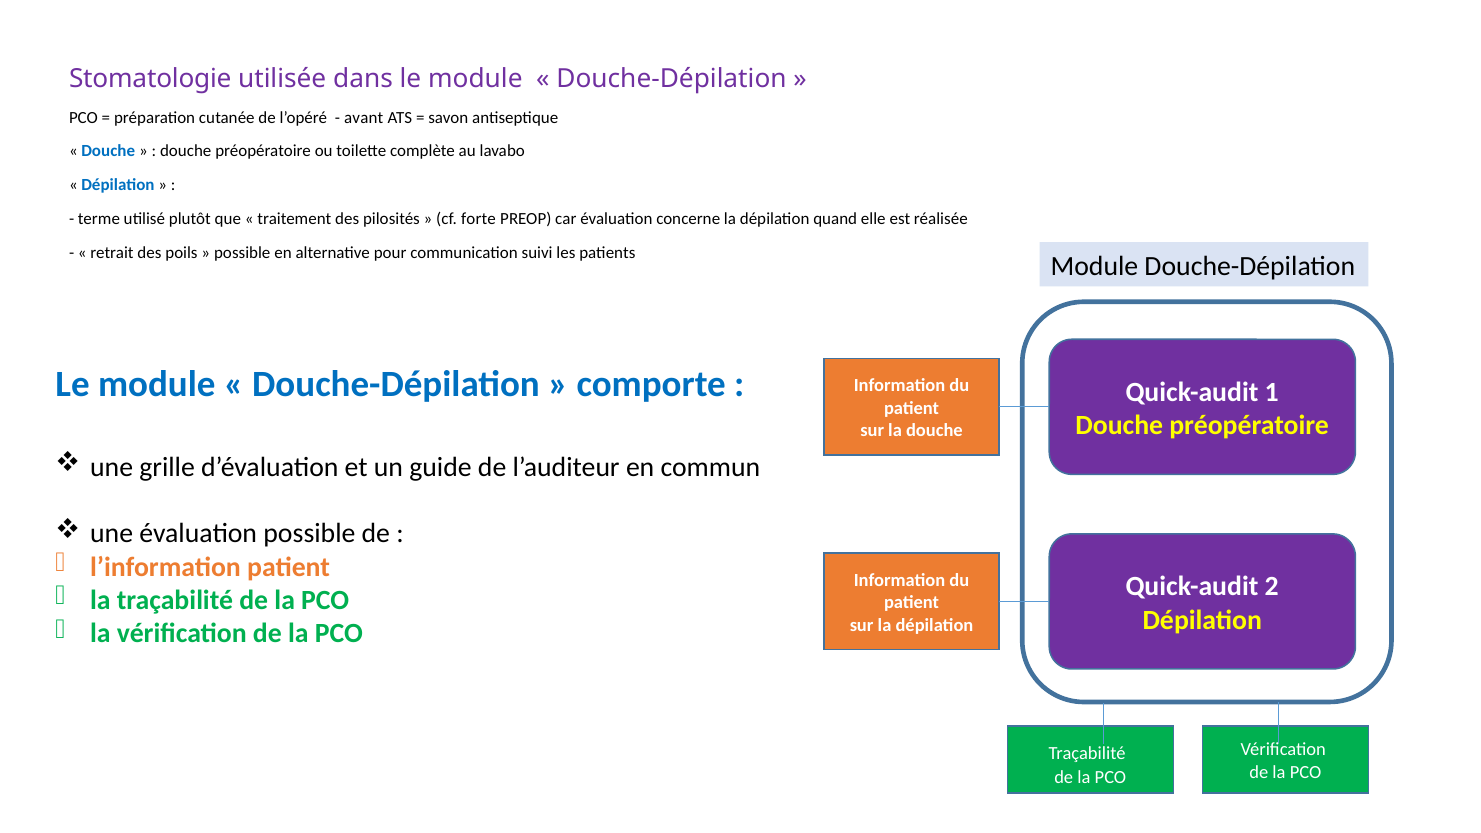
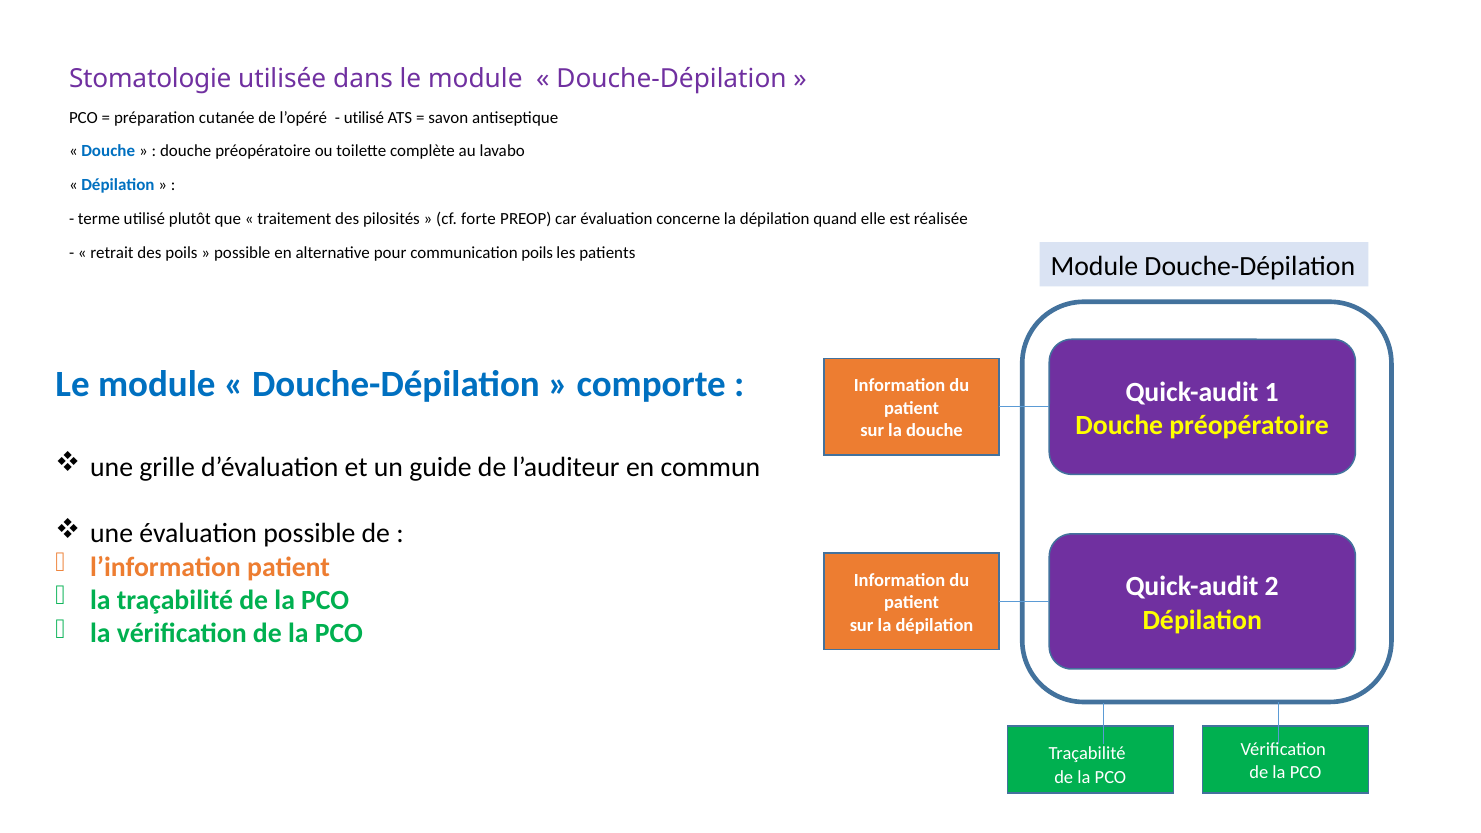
avant at (364, 118): avant -> utilisé
communication suivi: suivi -> poils
